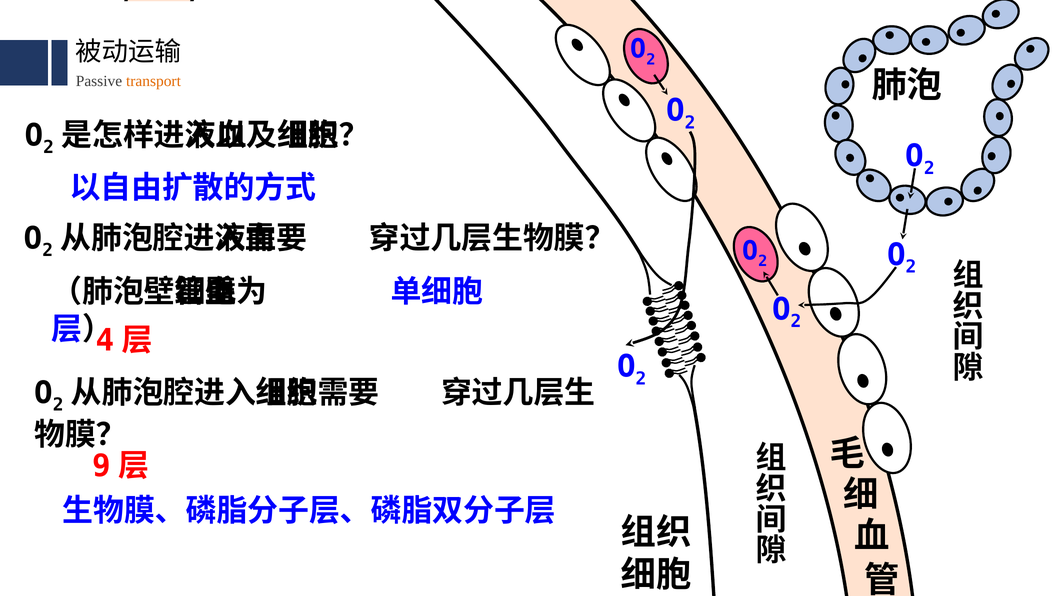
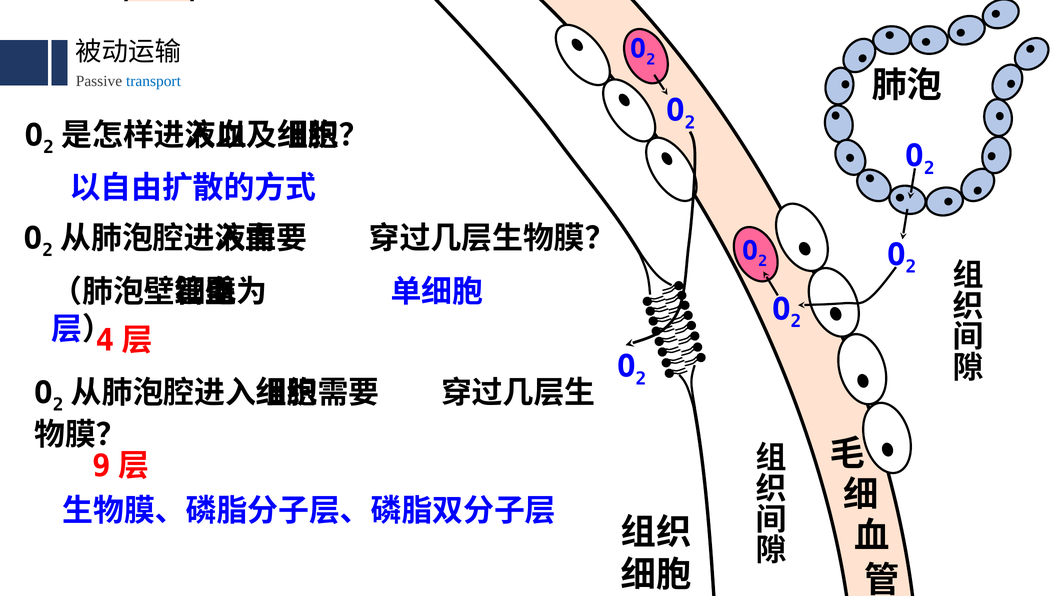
transport colour: orange -> blue
